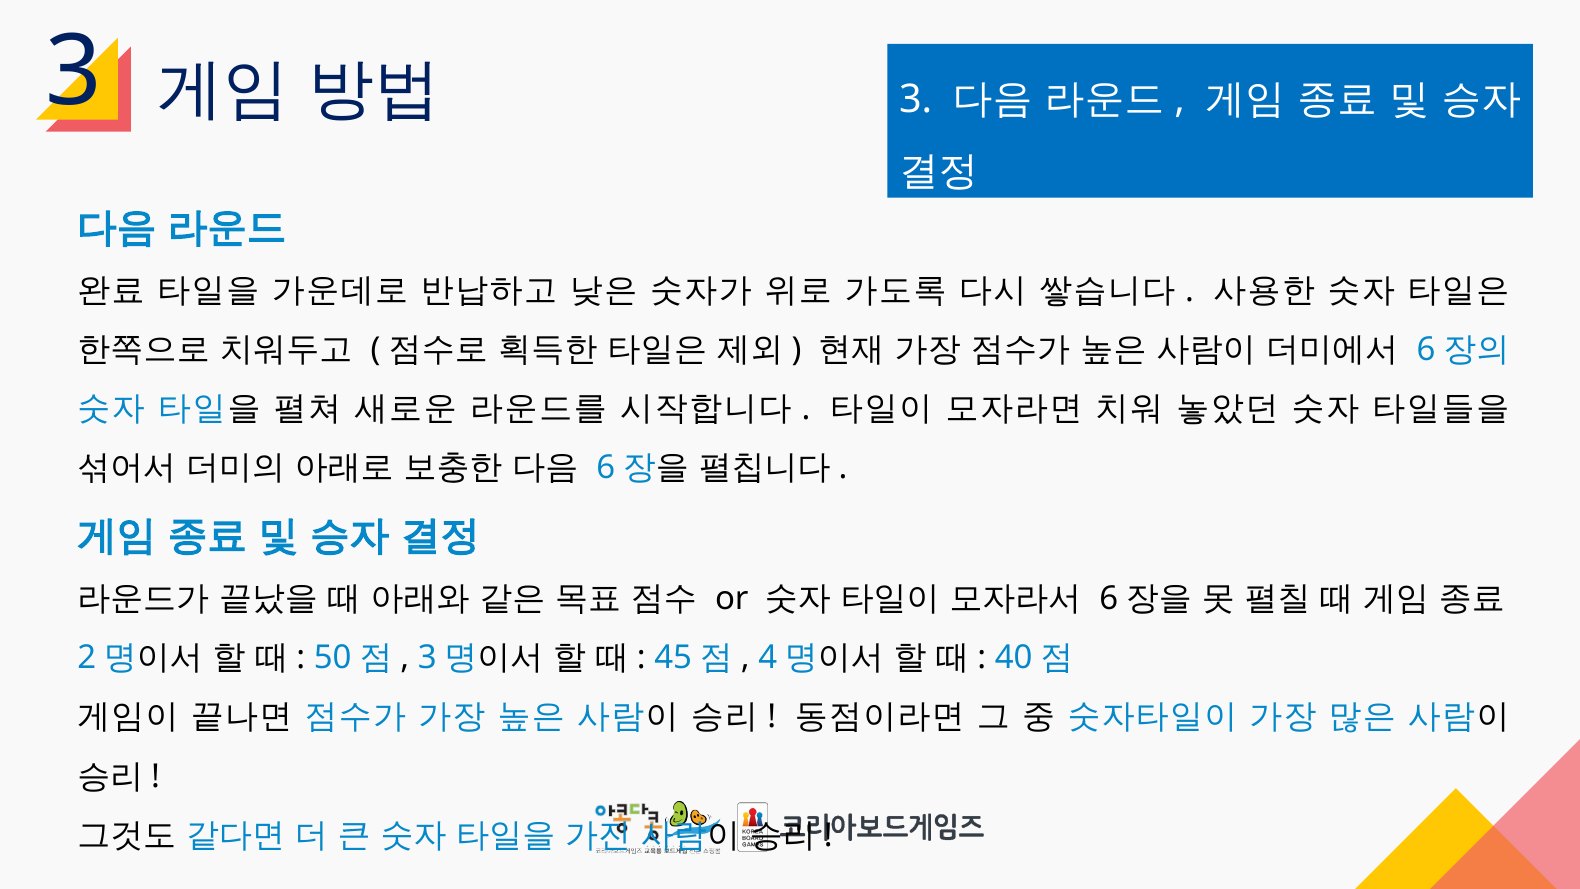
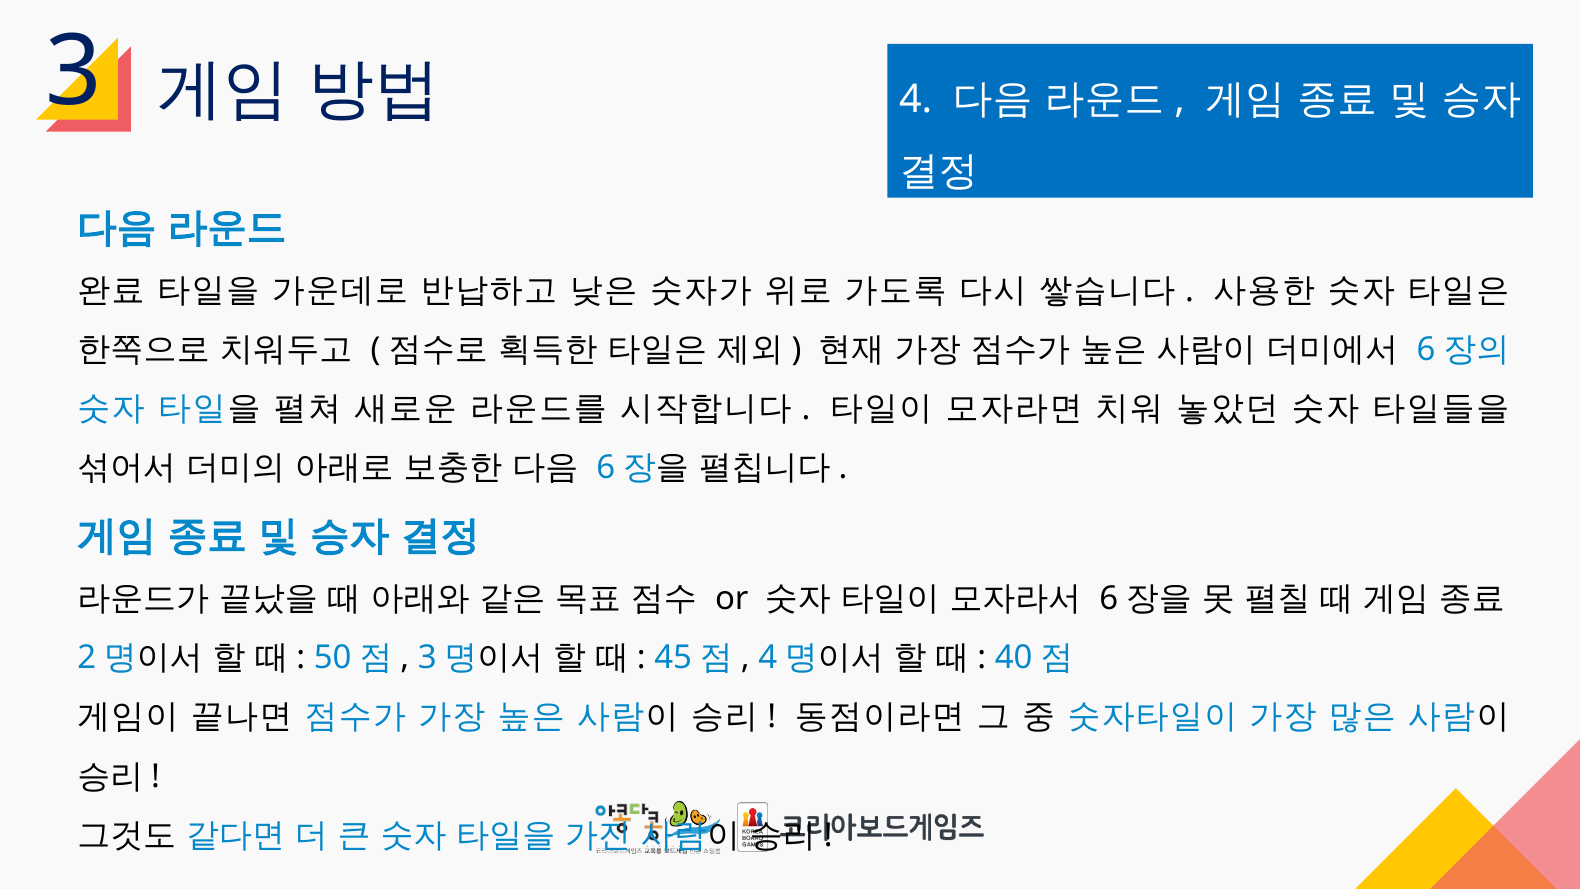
3 at (916, 100): 3 -> 4
